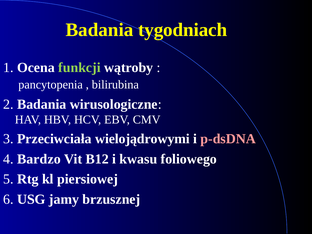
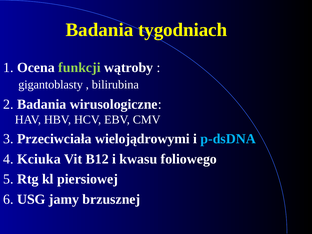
pancytopenia: pancytopenia -> gigantoblasty
p-dsDNA colour: pink -> light blue
Bardzo: Bardzo -> Kciuka
